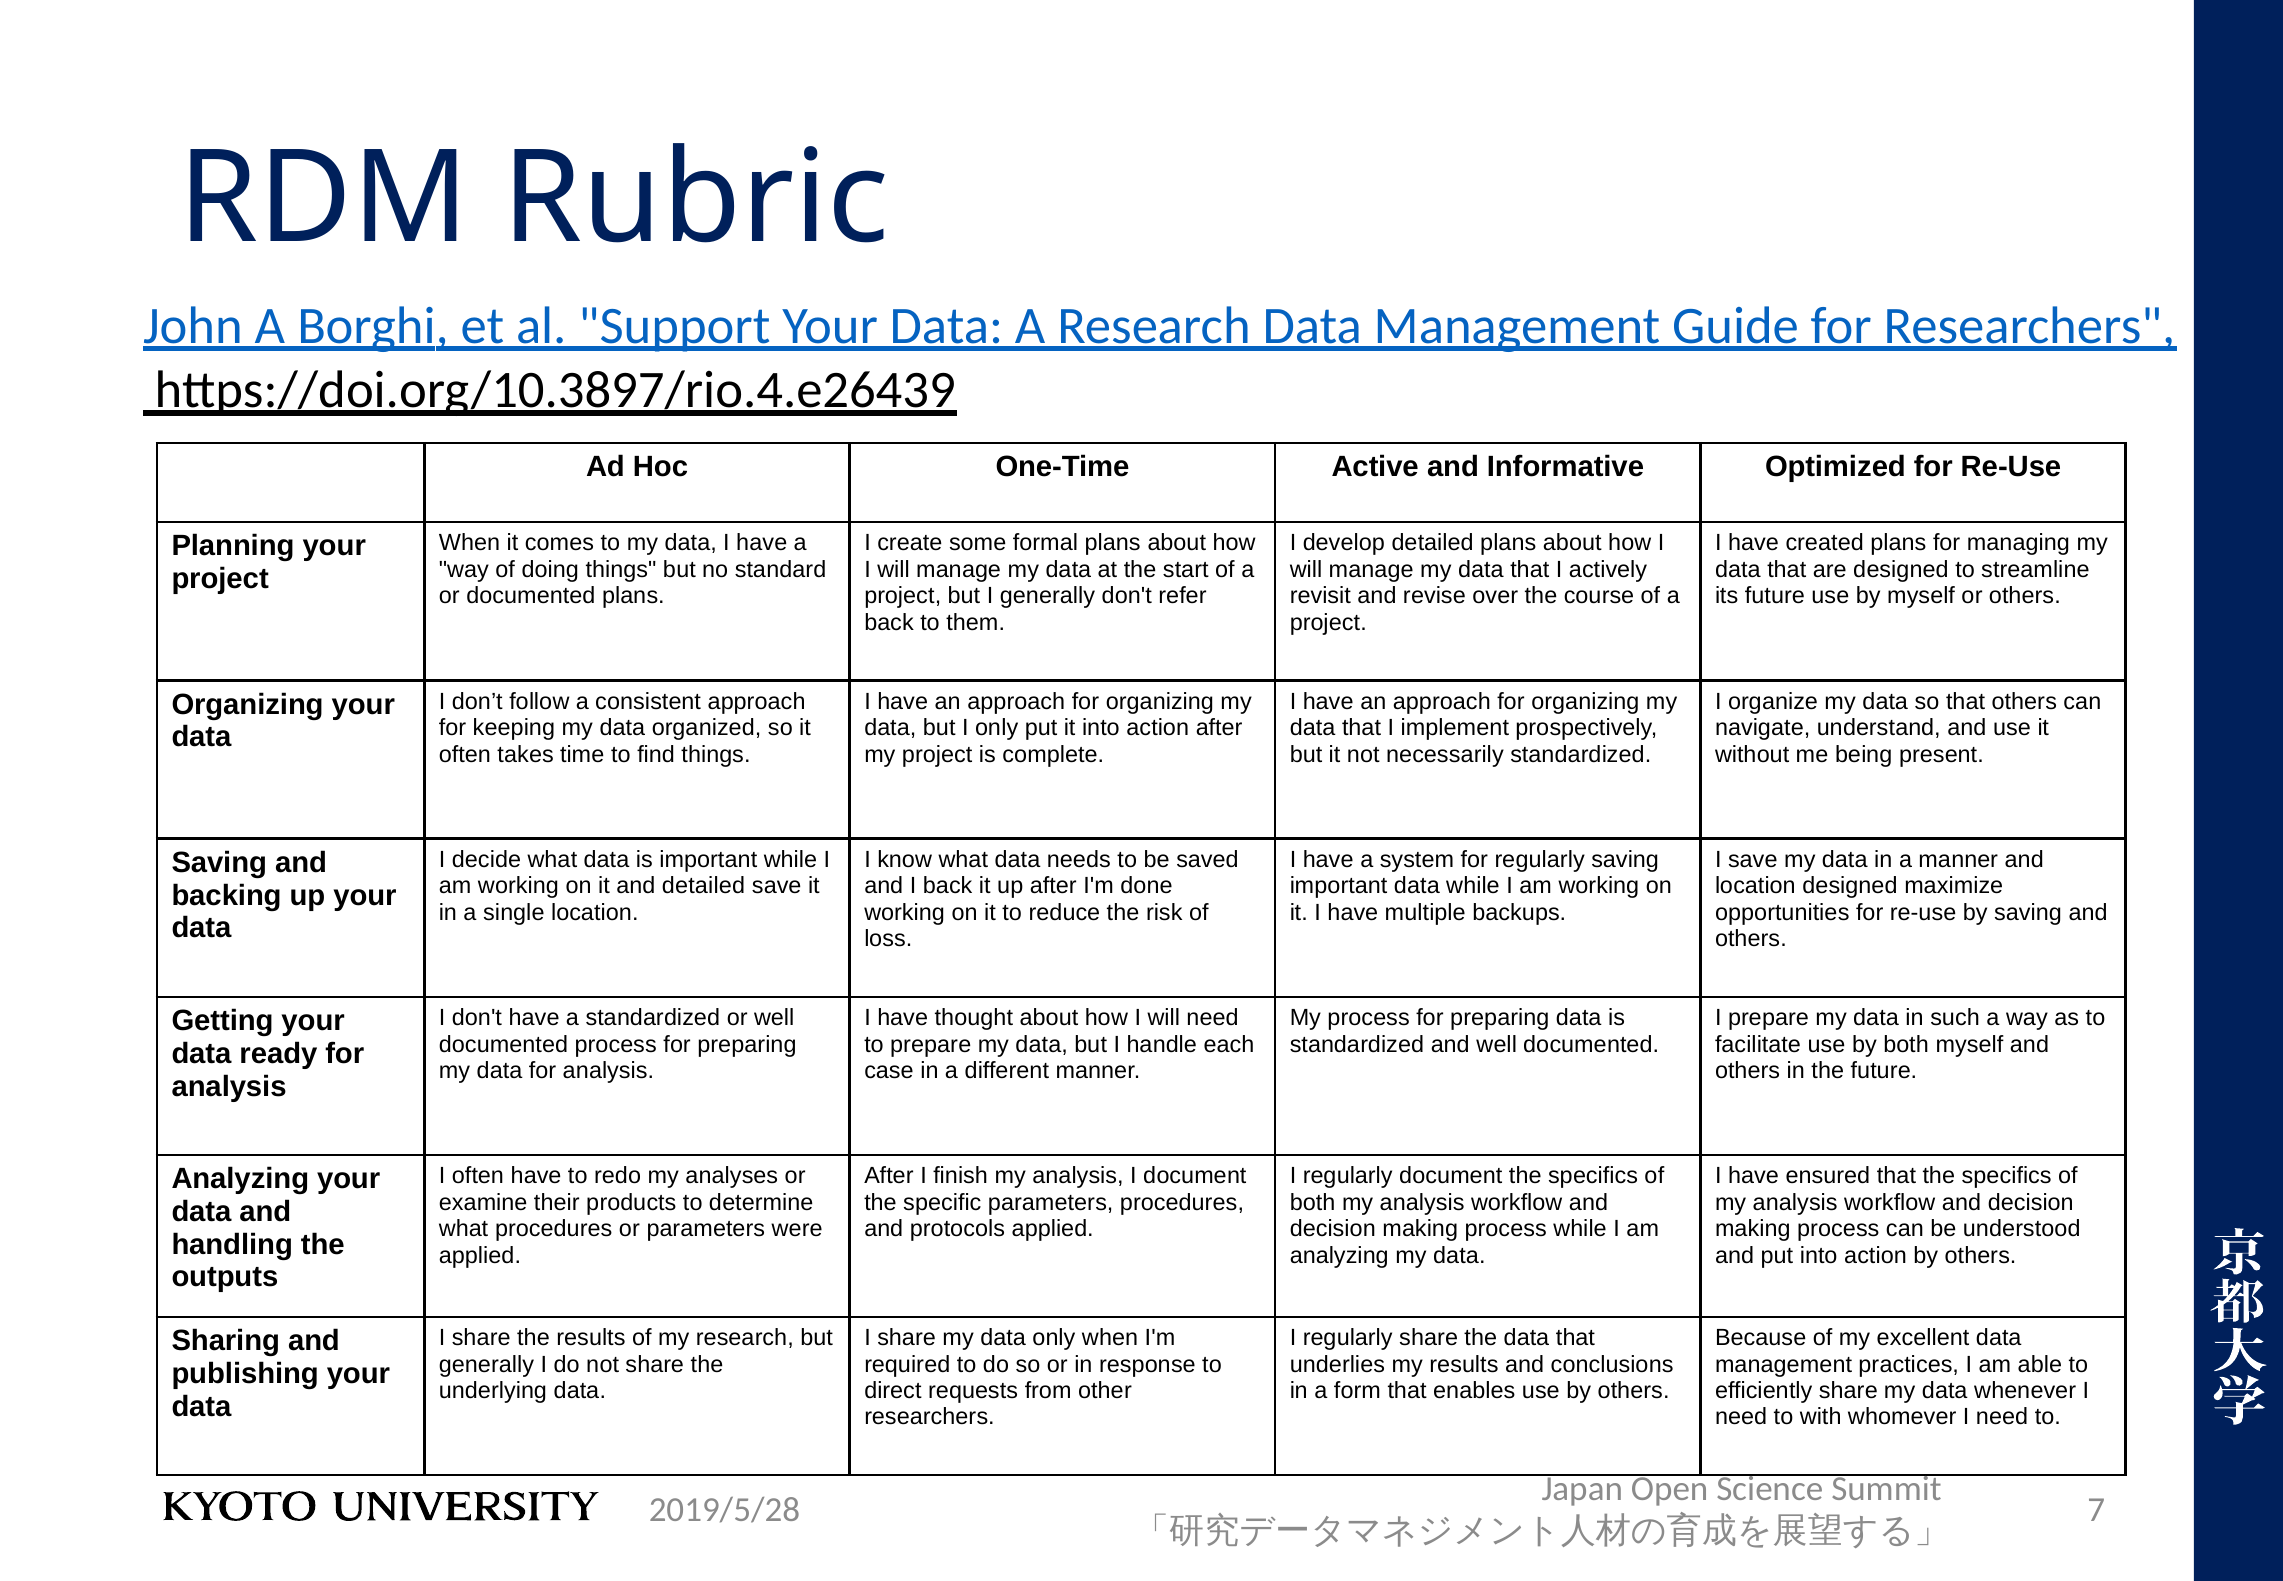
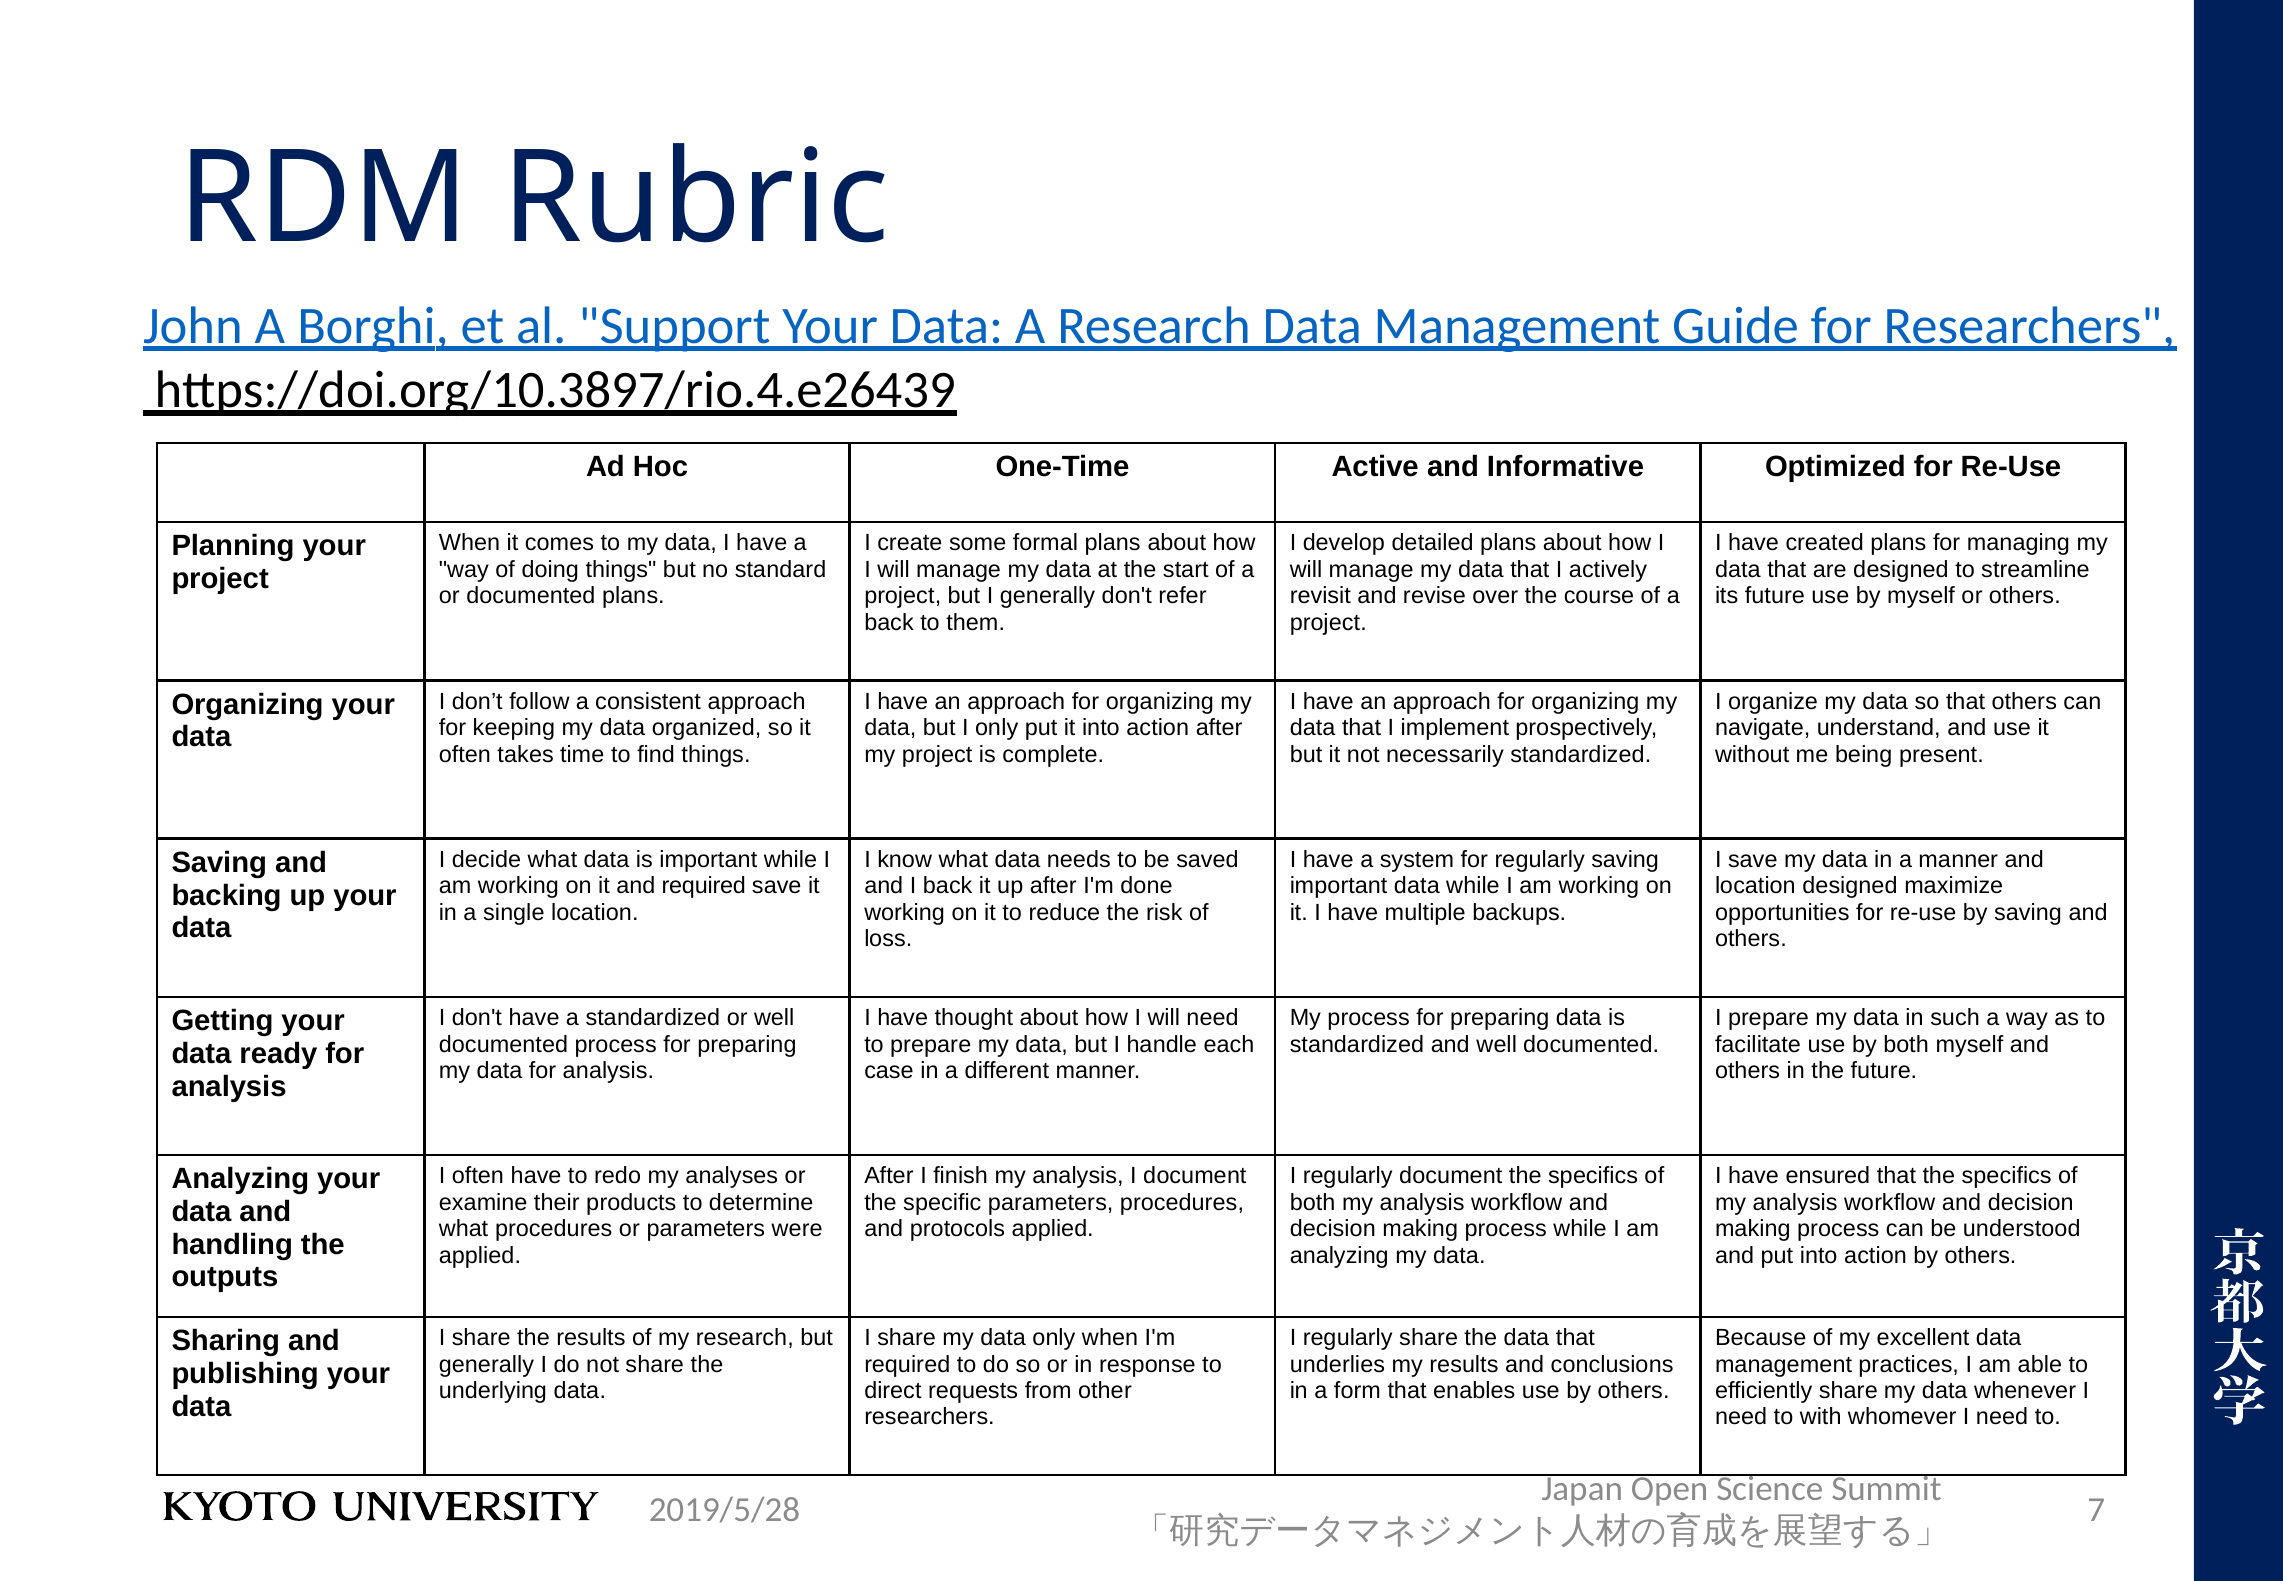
and detailed: detailed -> required
